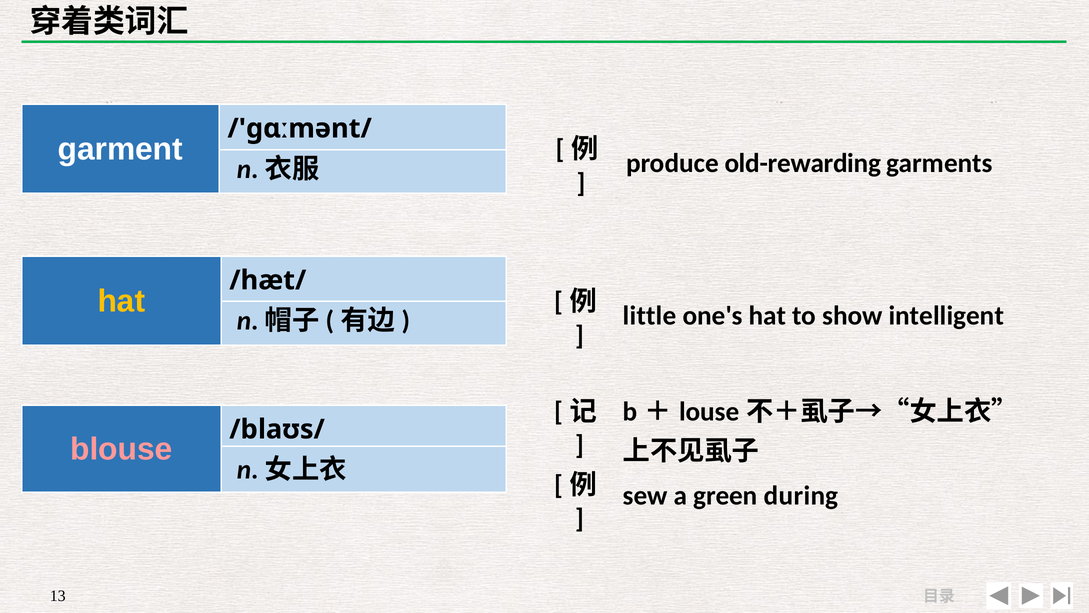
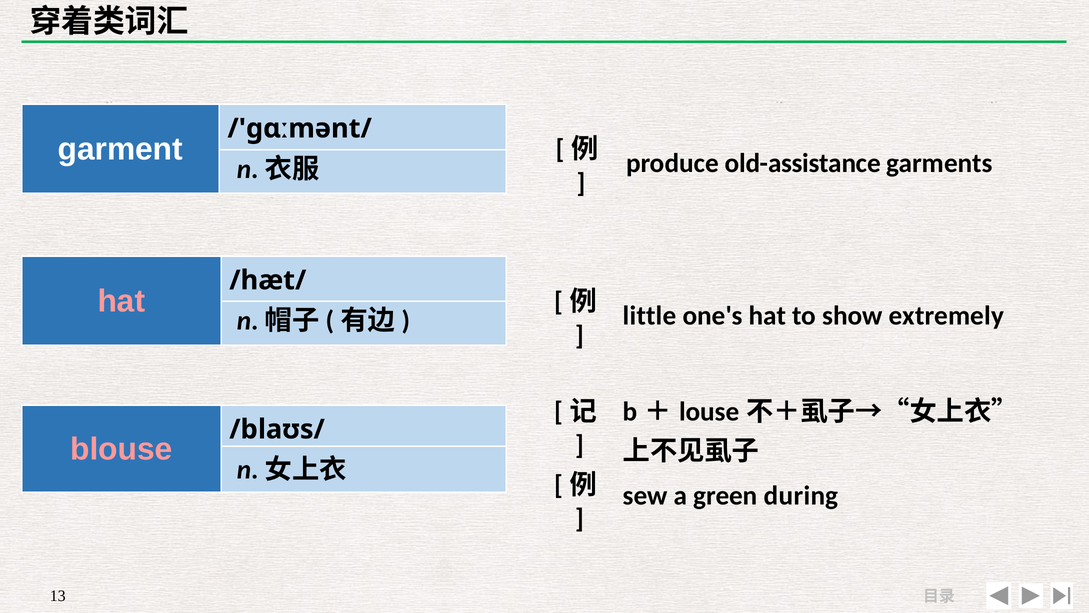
old-rewarding: old-rewarding -> old-assistance
hat at (121, 301) colour: yellow -> pink
intelligent: intelligent -> extremely
